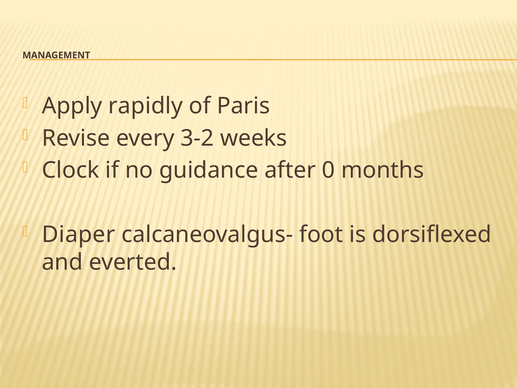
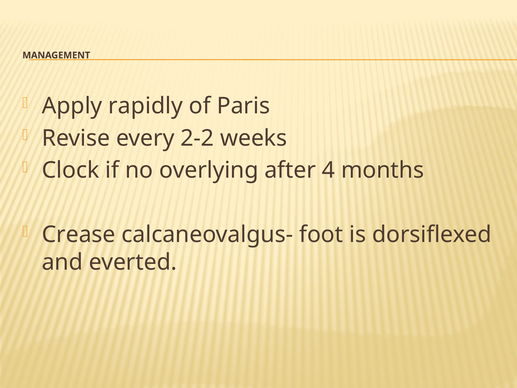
3-2: 3-2 -> 2-2
guidance: guidance -> overlying
0: 0 -> 4
Diaper: Diaper -> Crease
